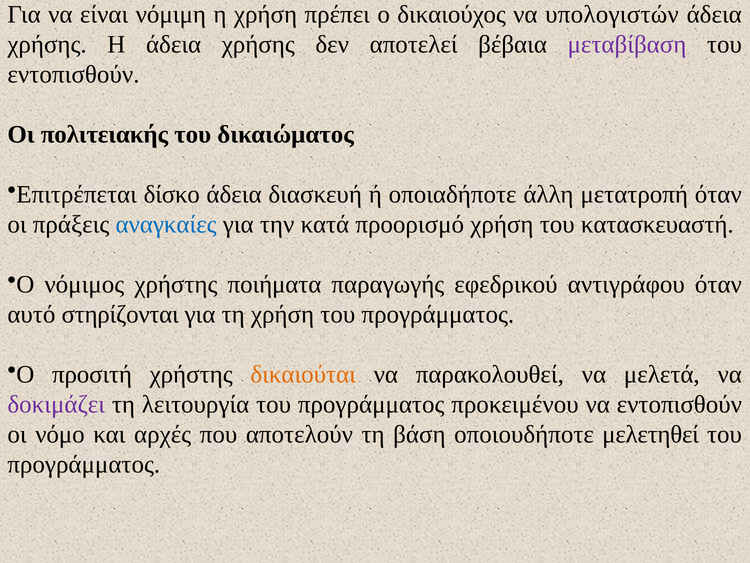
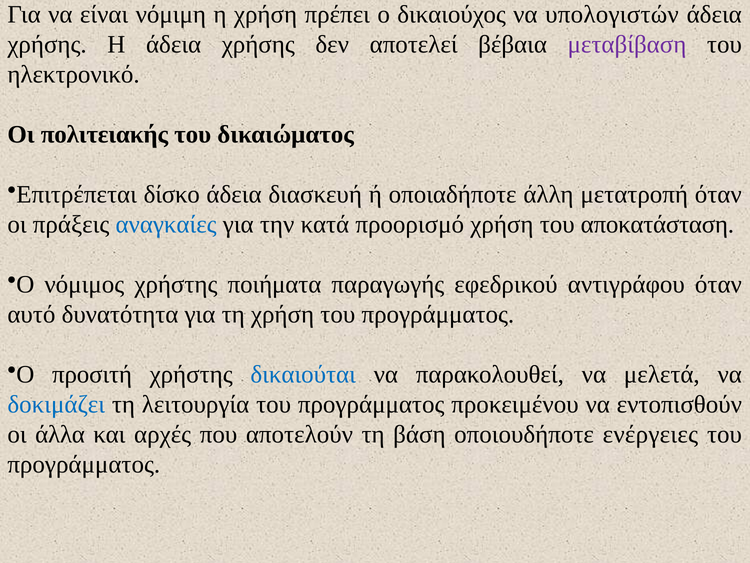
εντοπισθούν at (74, 74): εντοπισθούν -> ηλεκτρονικό
κατασκευαστή: κατασκευαστή -> αποκατάσταση
στηρίζονται: στηρίζονται -> δυνατότητα
δικαιούται colour: orange -> blue
δοκιμάζει colour: purple -> blue
νόμο: νόμο -> άλλα
μελετηθεί: μελετηθεί -> ενέργειες
